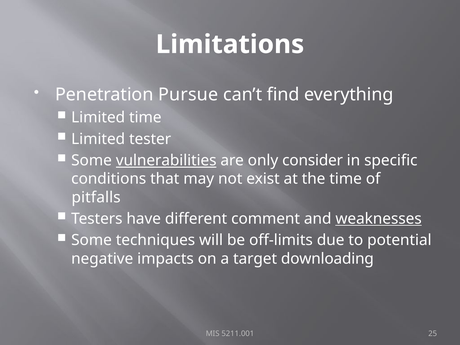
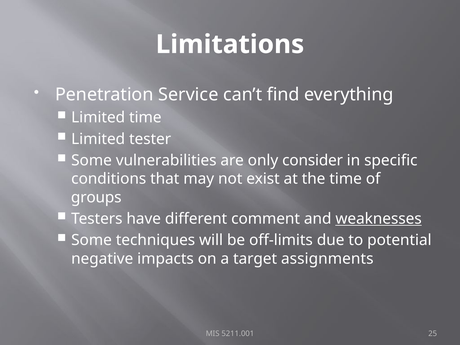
Pursue: Pursue -> Service
vulnerabilities underline: present -> none
pitfalls: pitfalls -> groups
downloading: downloading -> assignments
